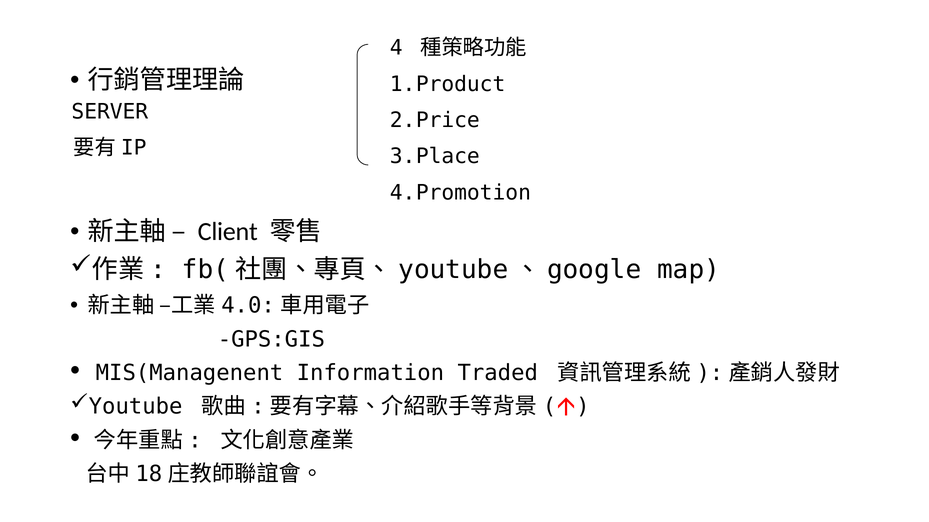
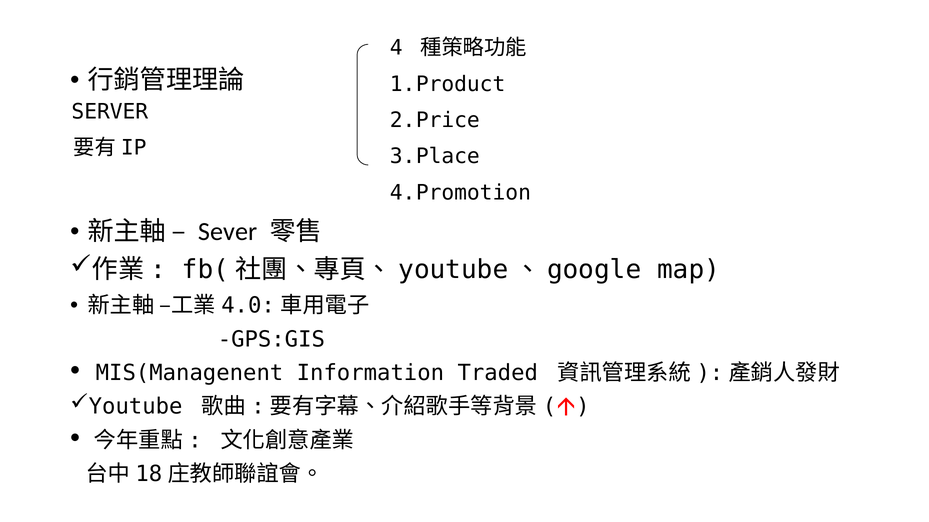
Client: Client -> Sever
